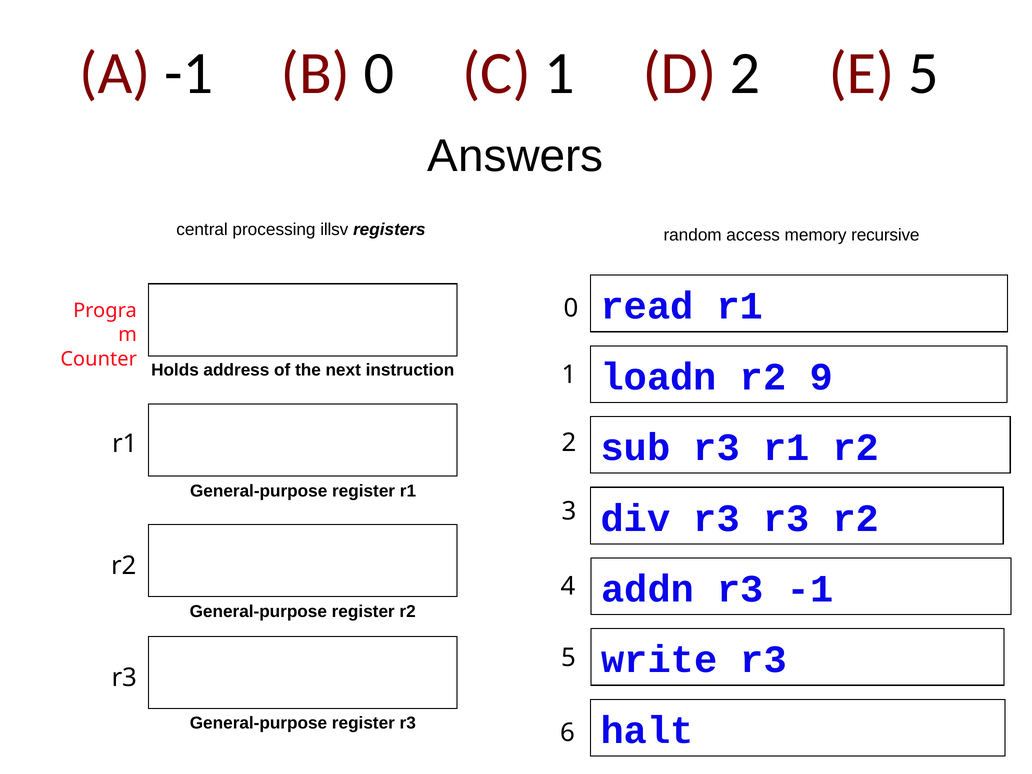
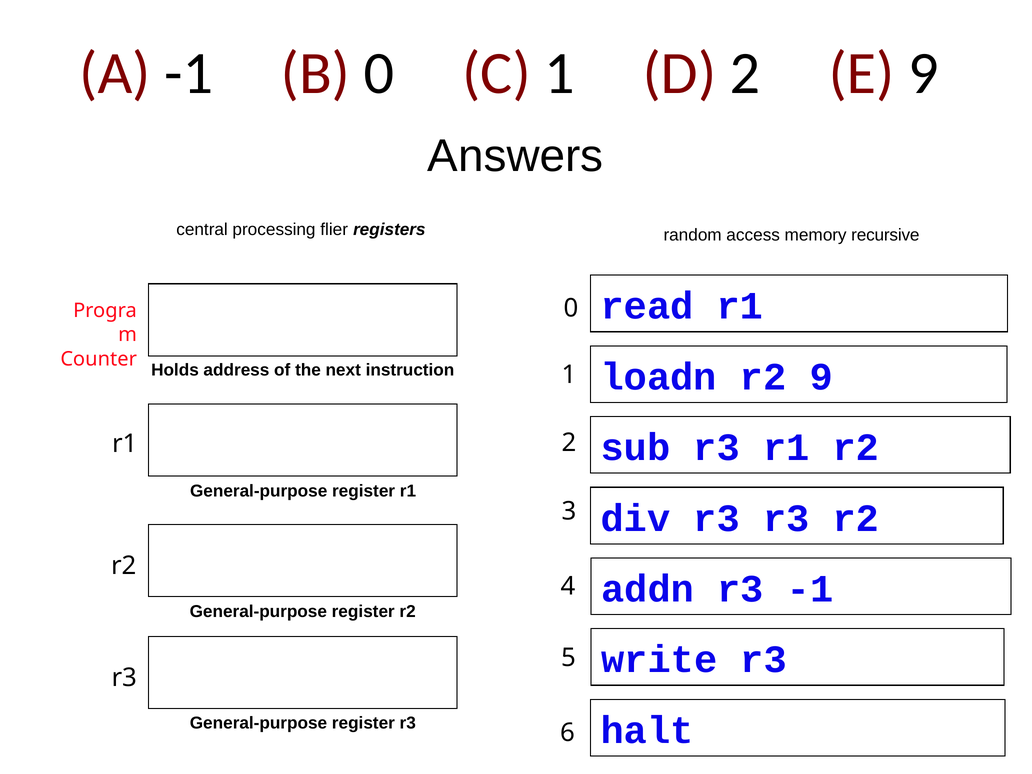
E 5: 5 -> 9
illsv: illsv -> flier
